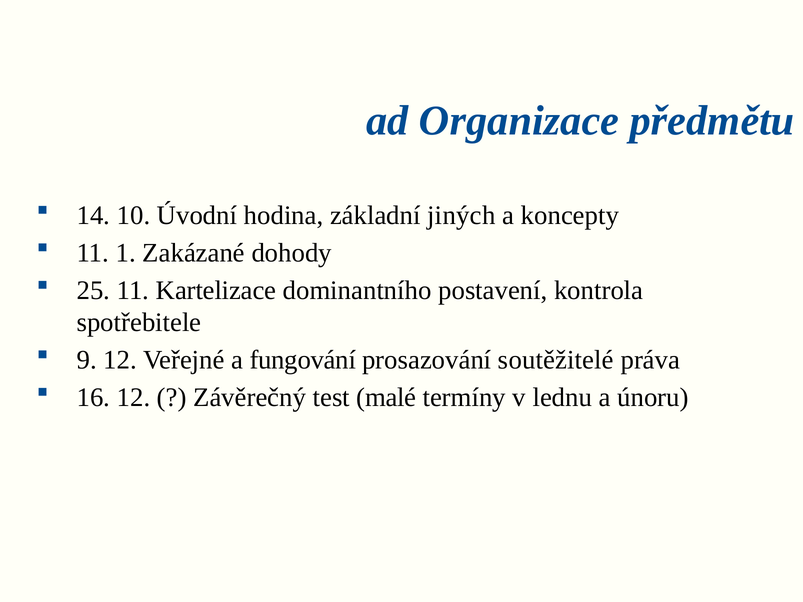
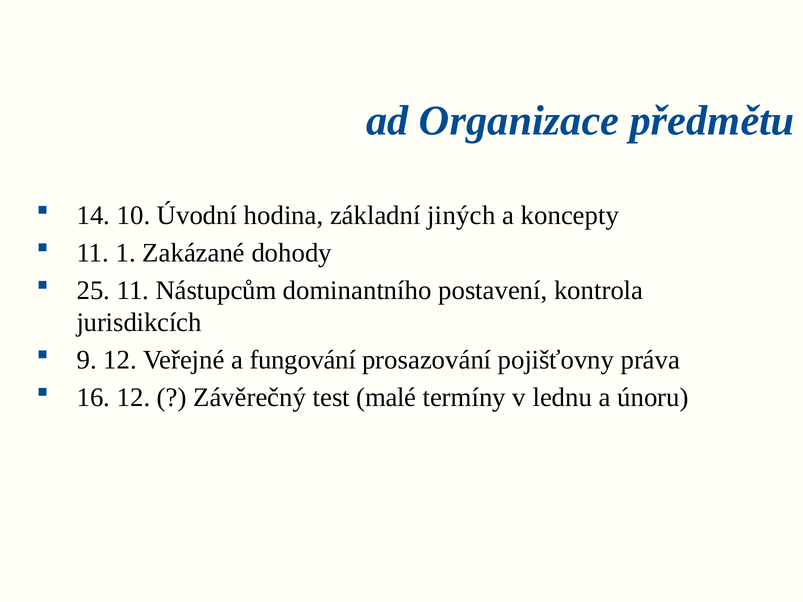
Kartelizace: Kartelizace -> Nástupcům
spotřebitele: spotřebitele -> jurisdikcích
soutěžitelé: soutěžitelé -> pojišťovny
